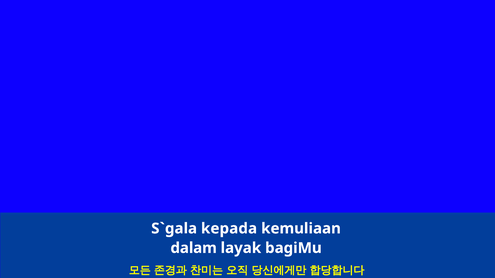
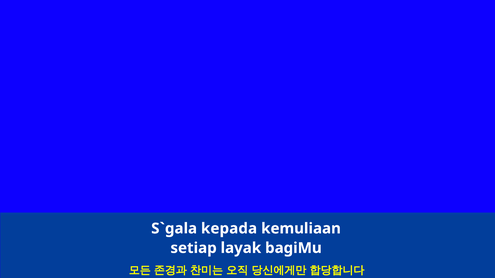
dalam: dalam -> setiap
